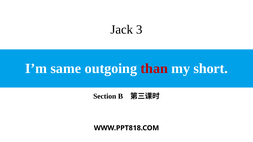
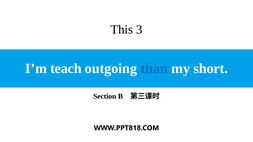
Jack: Jack -> This
same: same -> teach
than colour: red -> blue
